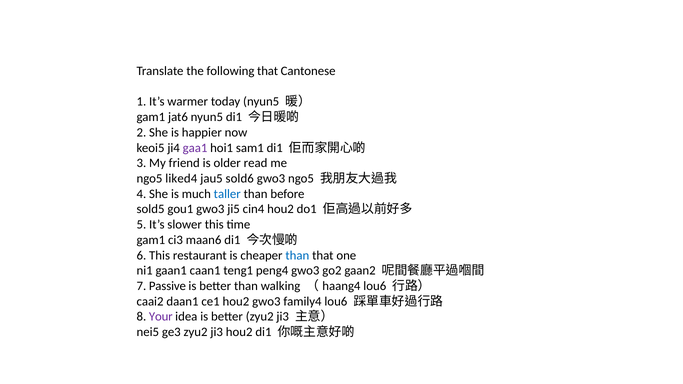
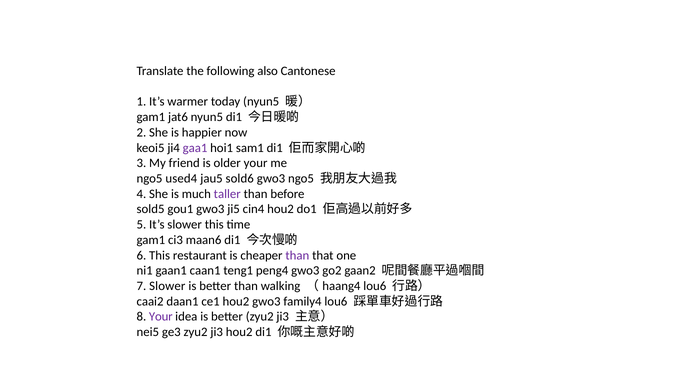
following that: that -> also
older read: read -> your
liked4: liked4 -> used4
taller colour: blue -> purple
than at (297, 255) colour: blue -> purple
7 Passive: Passive -> Slower
